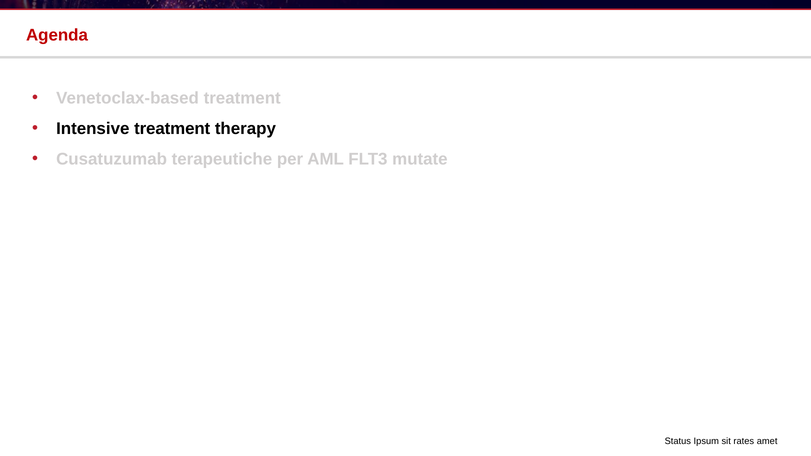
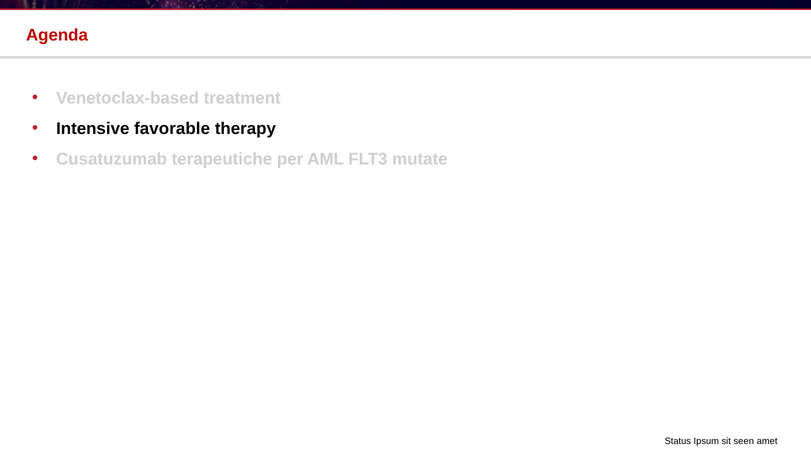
Intensive treatment: treatment -> favorable
rates: rates -> seen
